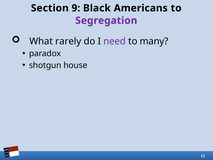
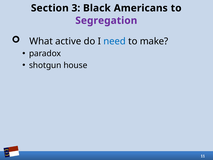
9: 9 -> 3
rarely: rarely -> active
need colour: purple -> blue
many: many -> make
